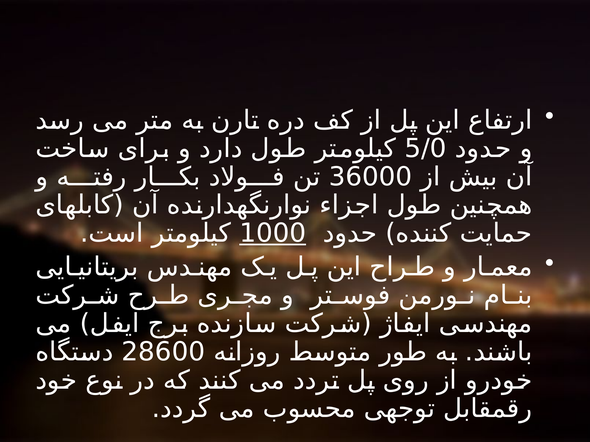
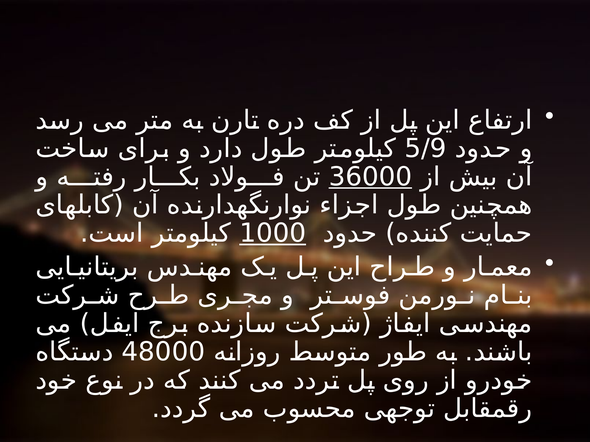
5/0: 5/0 -> 5/9
36000 underline: none -> present
28600: 28600 -> 48000
